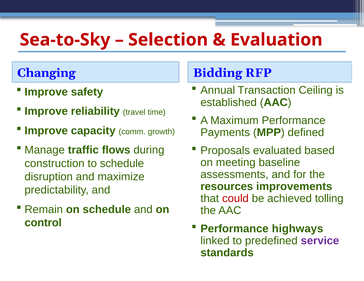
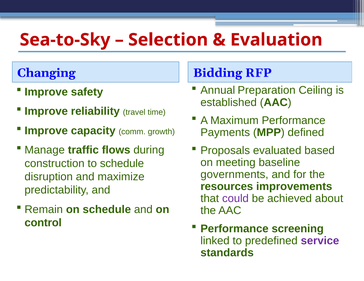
Transaction: Transaction -> Preparation
assessments: assessments -> governments
could colour: red -> purple
tolling: tolling -> about
highways: highways -> screening
